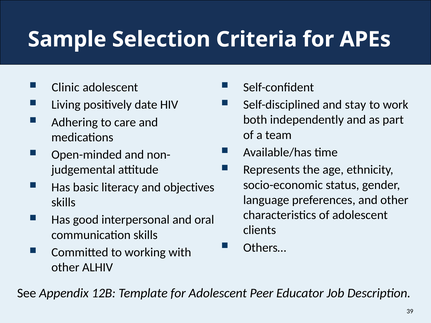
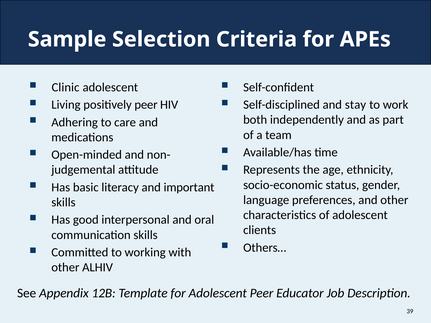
positively date: date -> peer
objectives: objectives -> important
